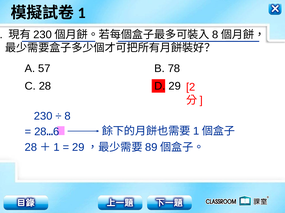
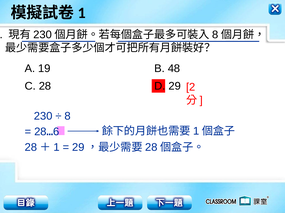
57: 57 -> 19
78: 78 -> 48
89 at (151, 148): 89 -> 28
